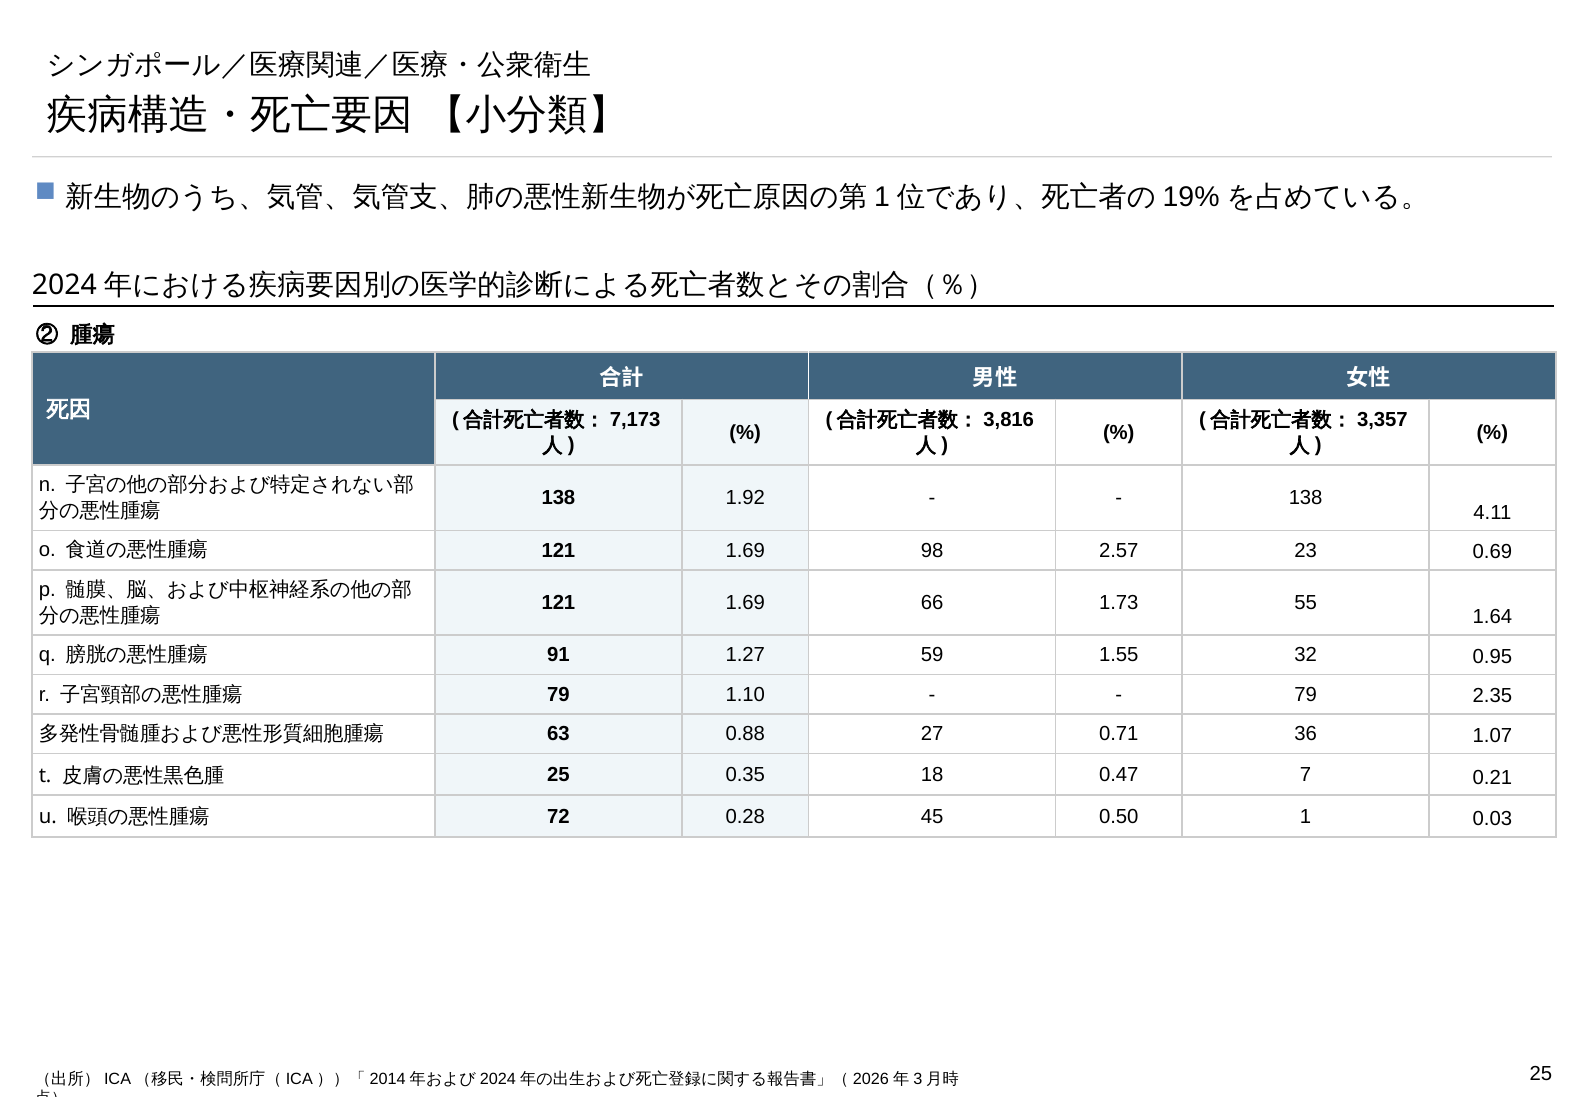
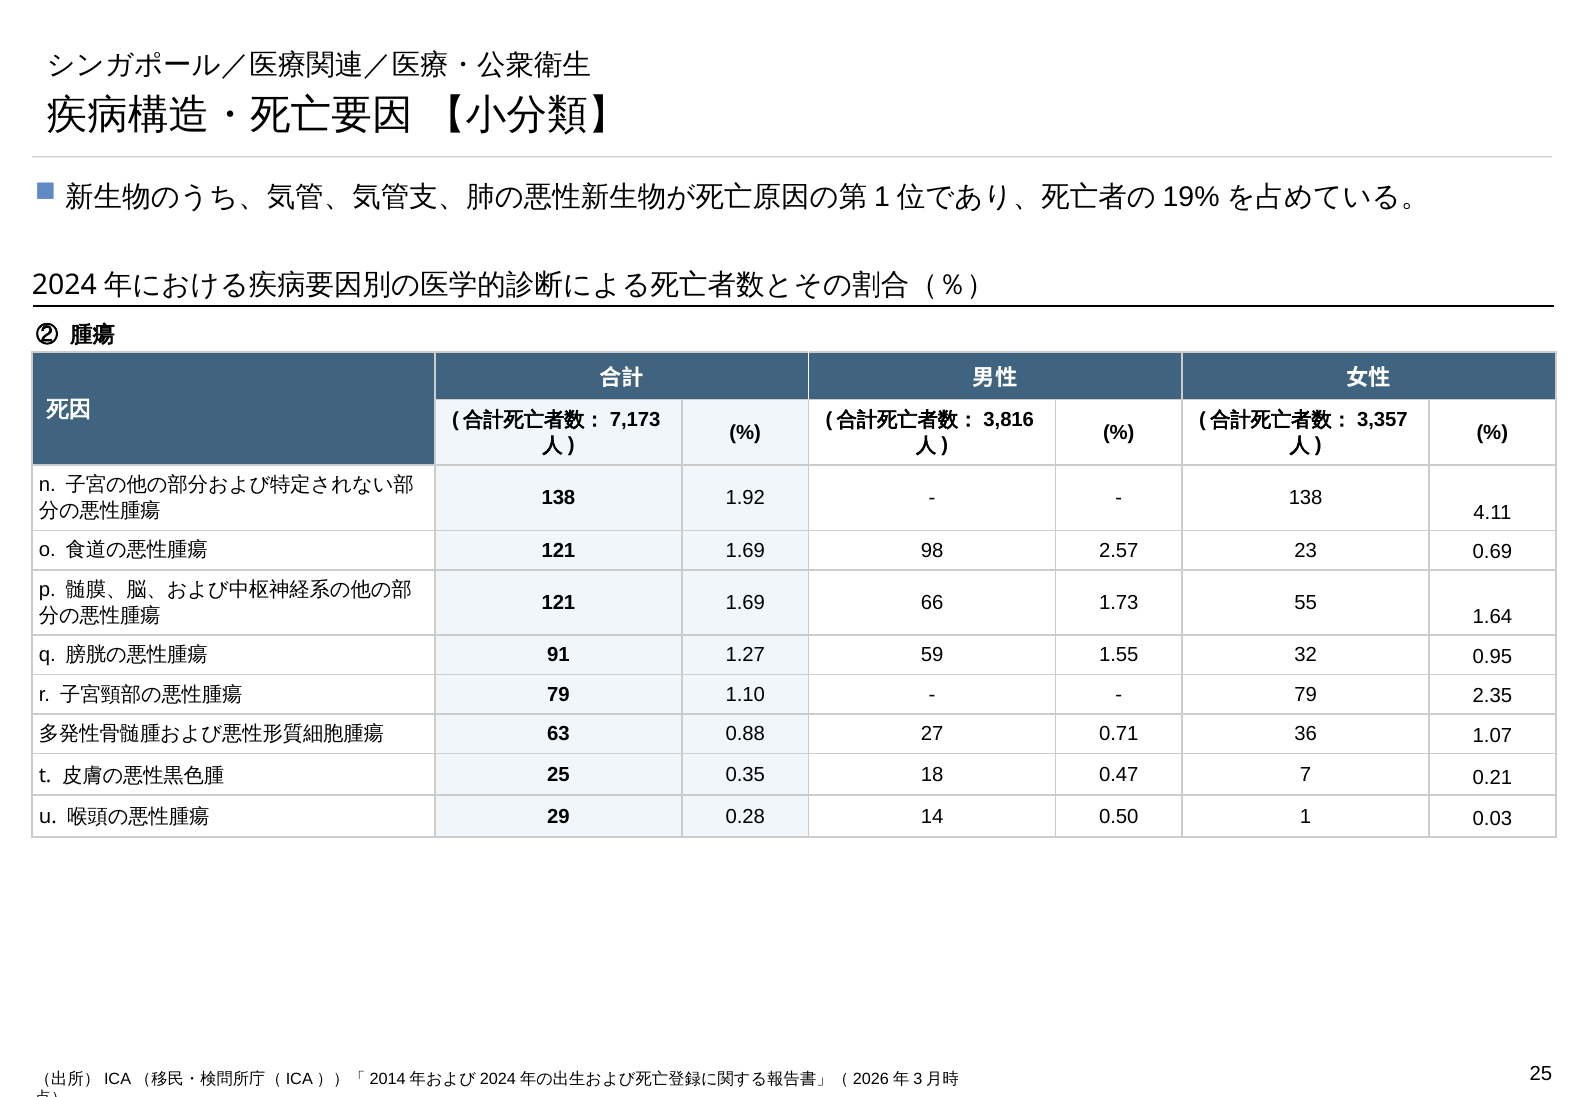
72: 72 -> 29
45: 45 -> 14
